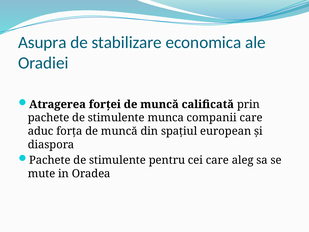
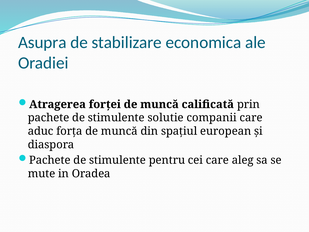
munca: munca -> solutie
